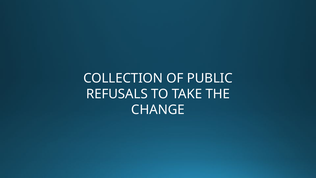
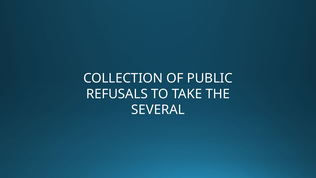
CHANGE: CHANGE -> SEVERAL
